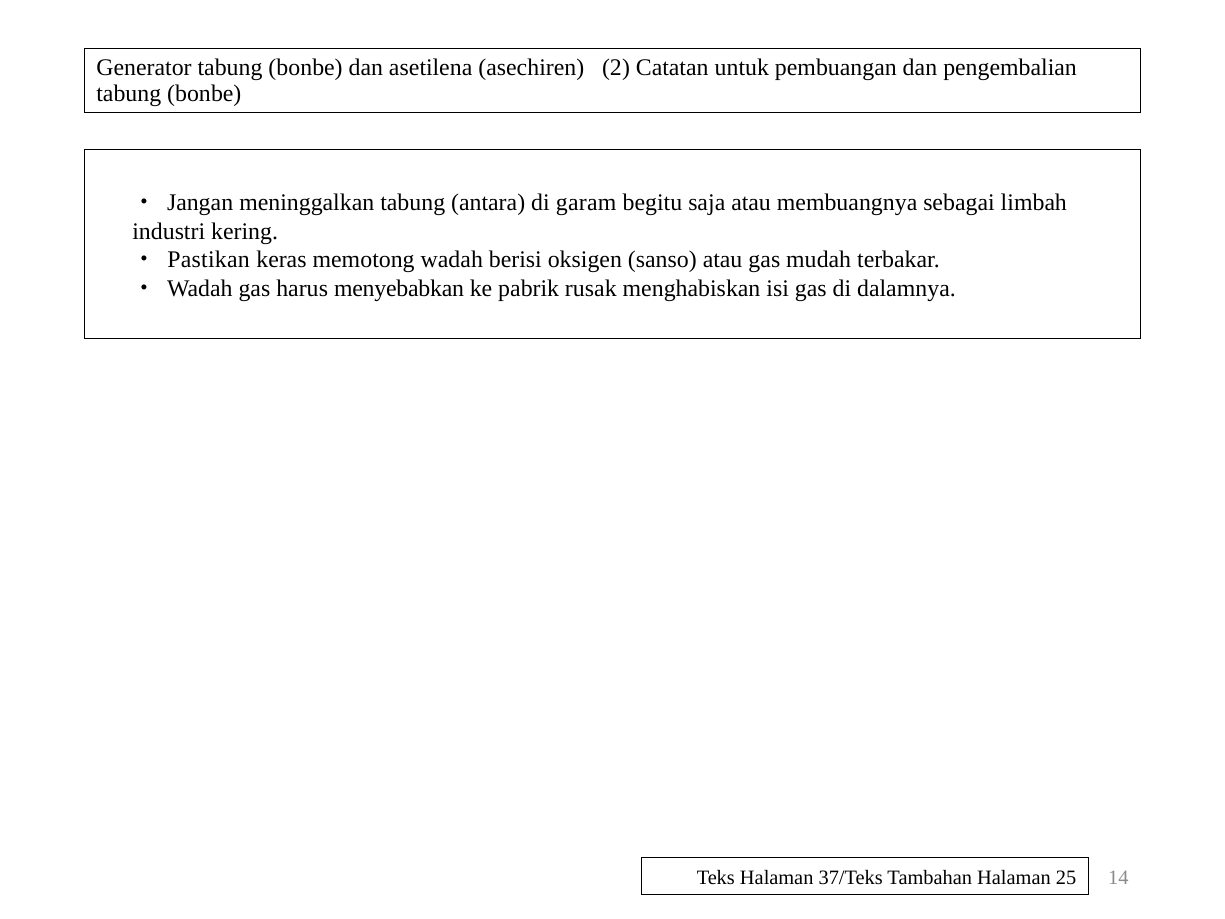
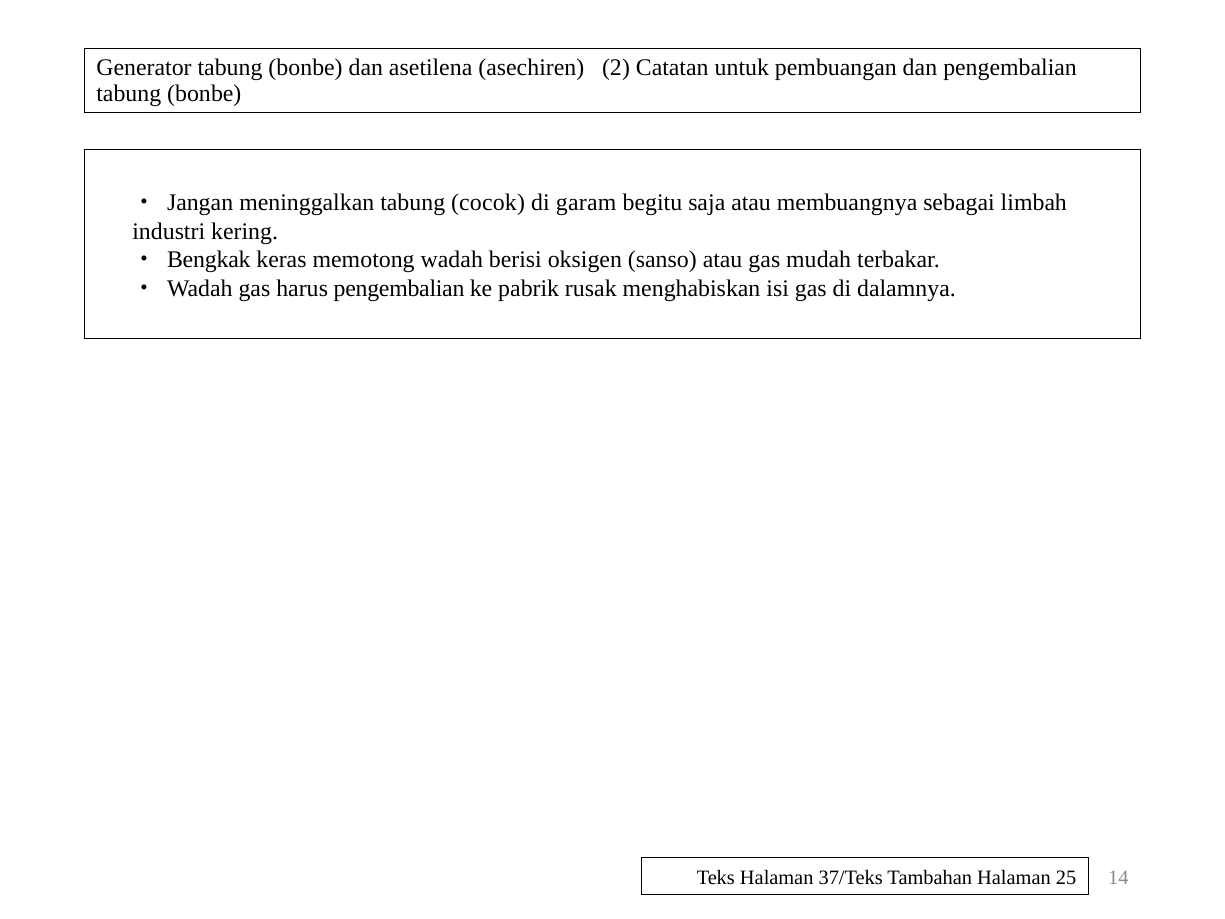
antara: antara -> cocok
Pastikan: Pastikan -> Bengkak
harus menyebabkan: menyebabkan -> pengembalian
